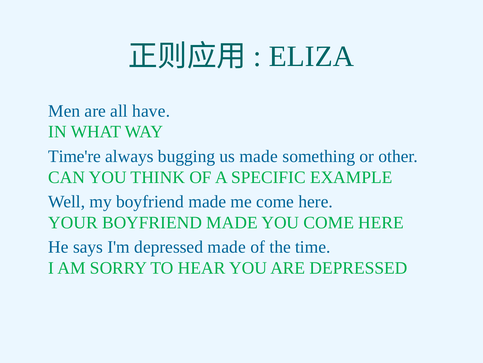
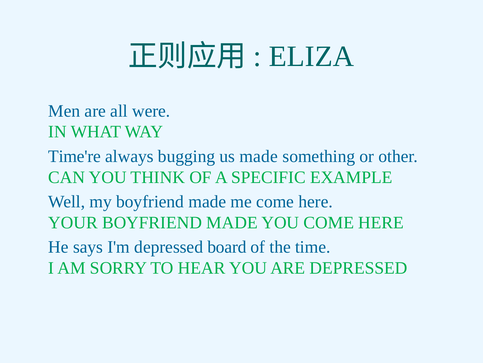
have: have -> were
depressed made: made -> board
